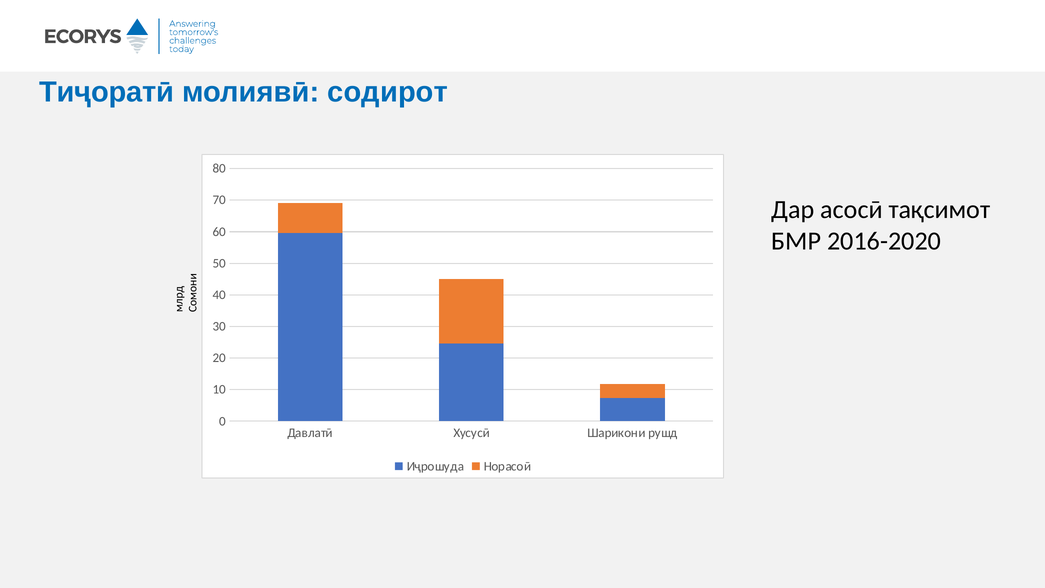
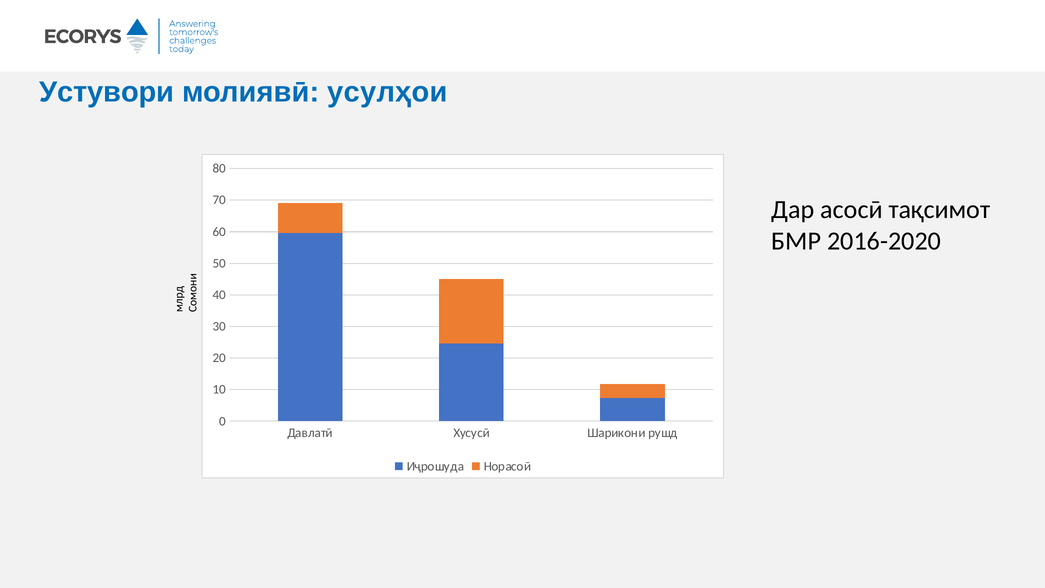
Тиҷоратӣ: Тиҷоратӣ -> Устувори
содирот: содирот -> усулҳои
